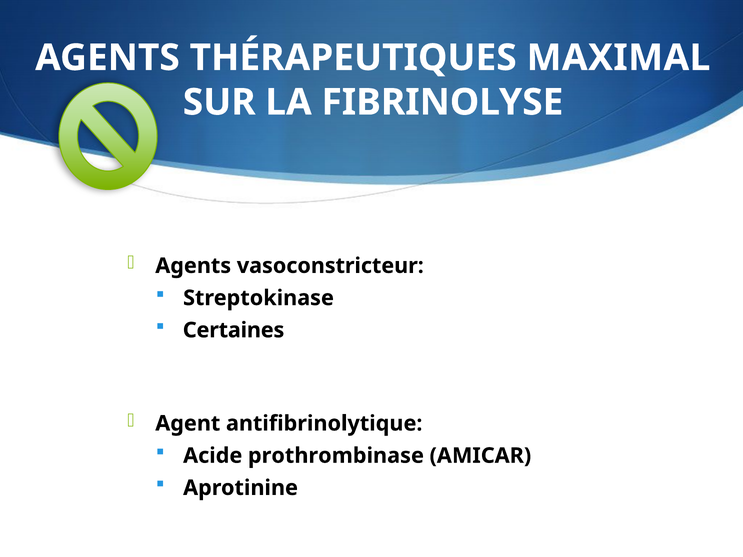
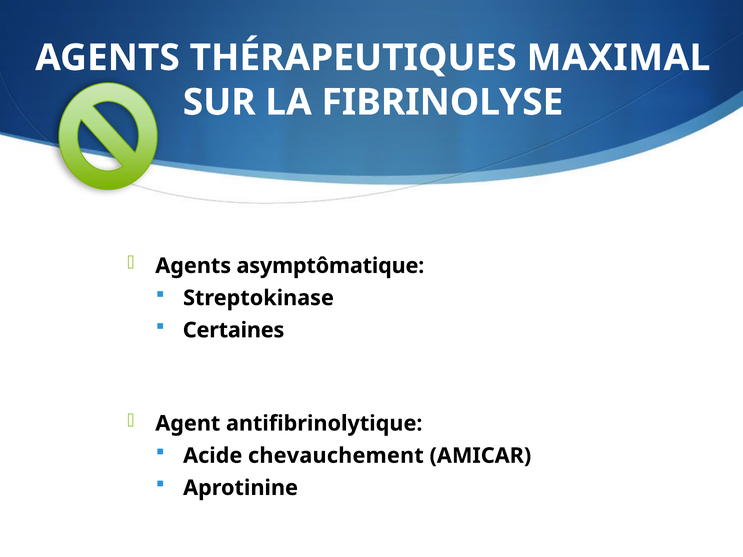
vasoconstricteur: vasoconstricteur -> asymptômatique
prothrombinase: prothrombinase -> chevauchement
